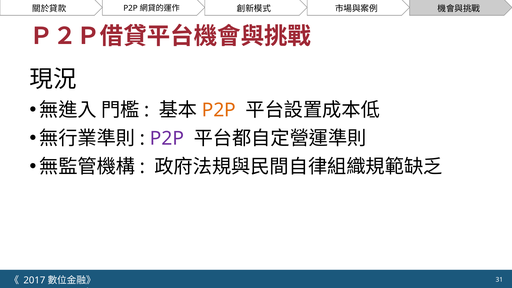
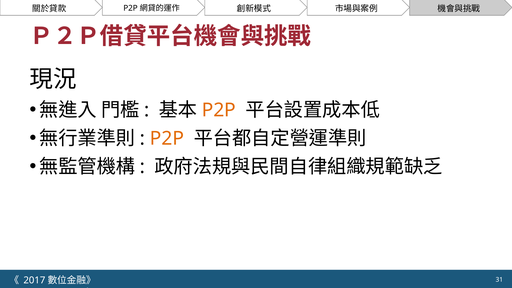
P2P at (167, 139) colour: purple -> orange
